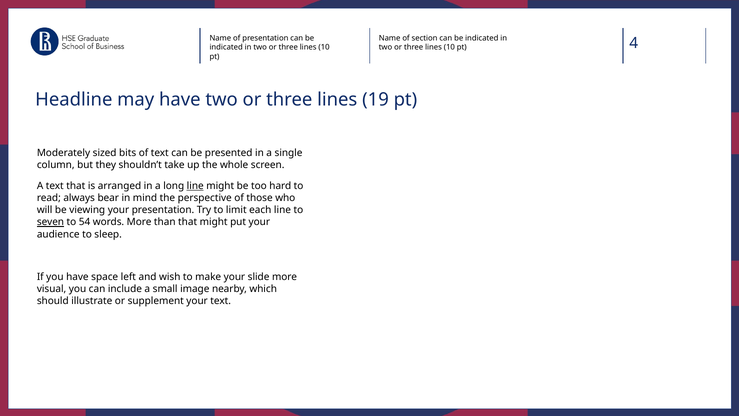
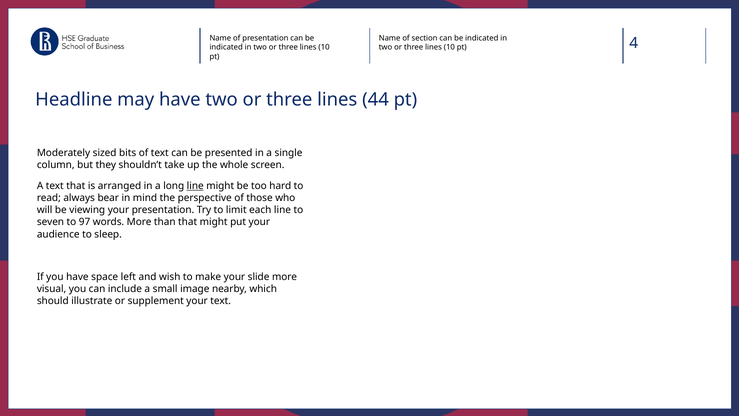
19: 19 -> 44
seven underline: present -> none
54: 54 -> 97
